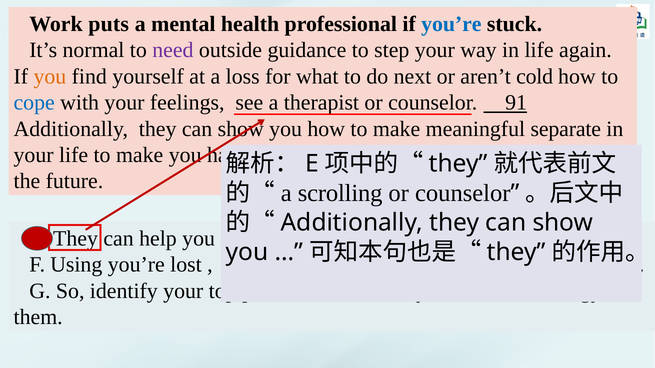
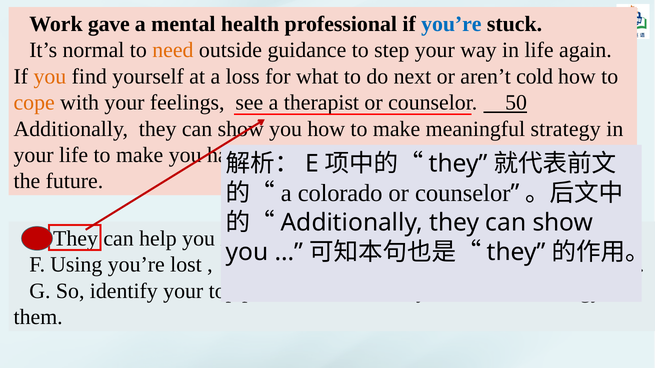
puts: puts -> gave
need colour: purple -> orange
cope colour: blue -> orange
91: 91 -> 50
separate: separate -> strategy
scrolling: scrolling -> colorado
